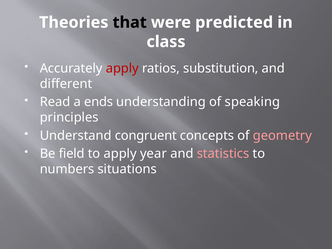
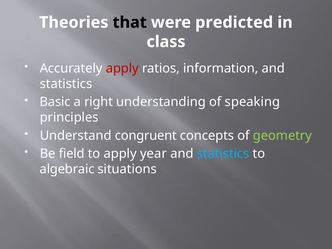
substitution: substitution -> information
different at (66, 84): different -> statistics
Read: Read -> Basic
ends: ends -> right
geometry colour: pink -> light green
statistics at (223, 154) colour: pink -> light blue
numbers: numbers -> algebraic
